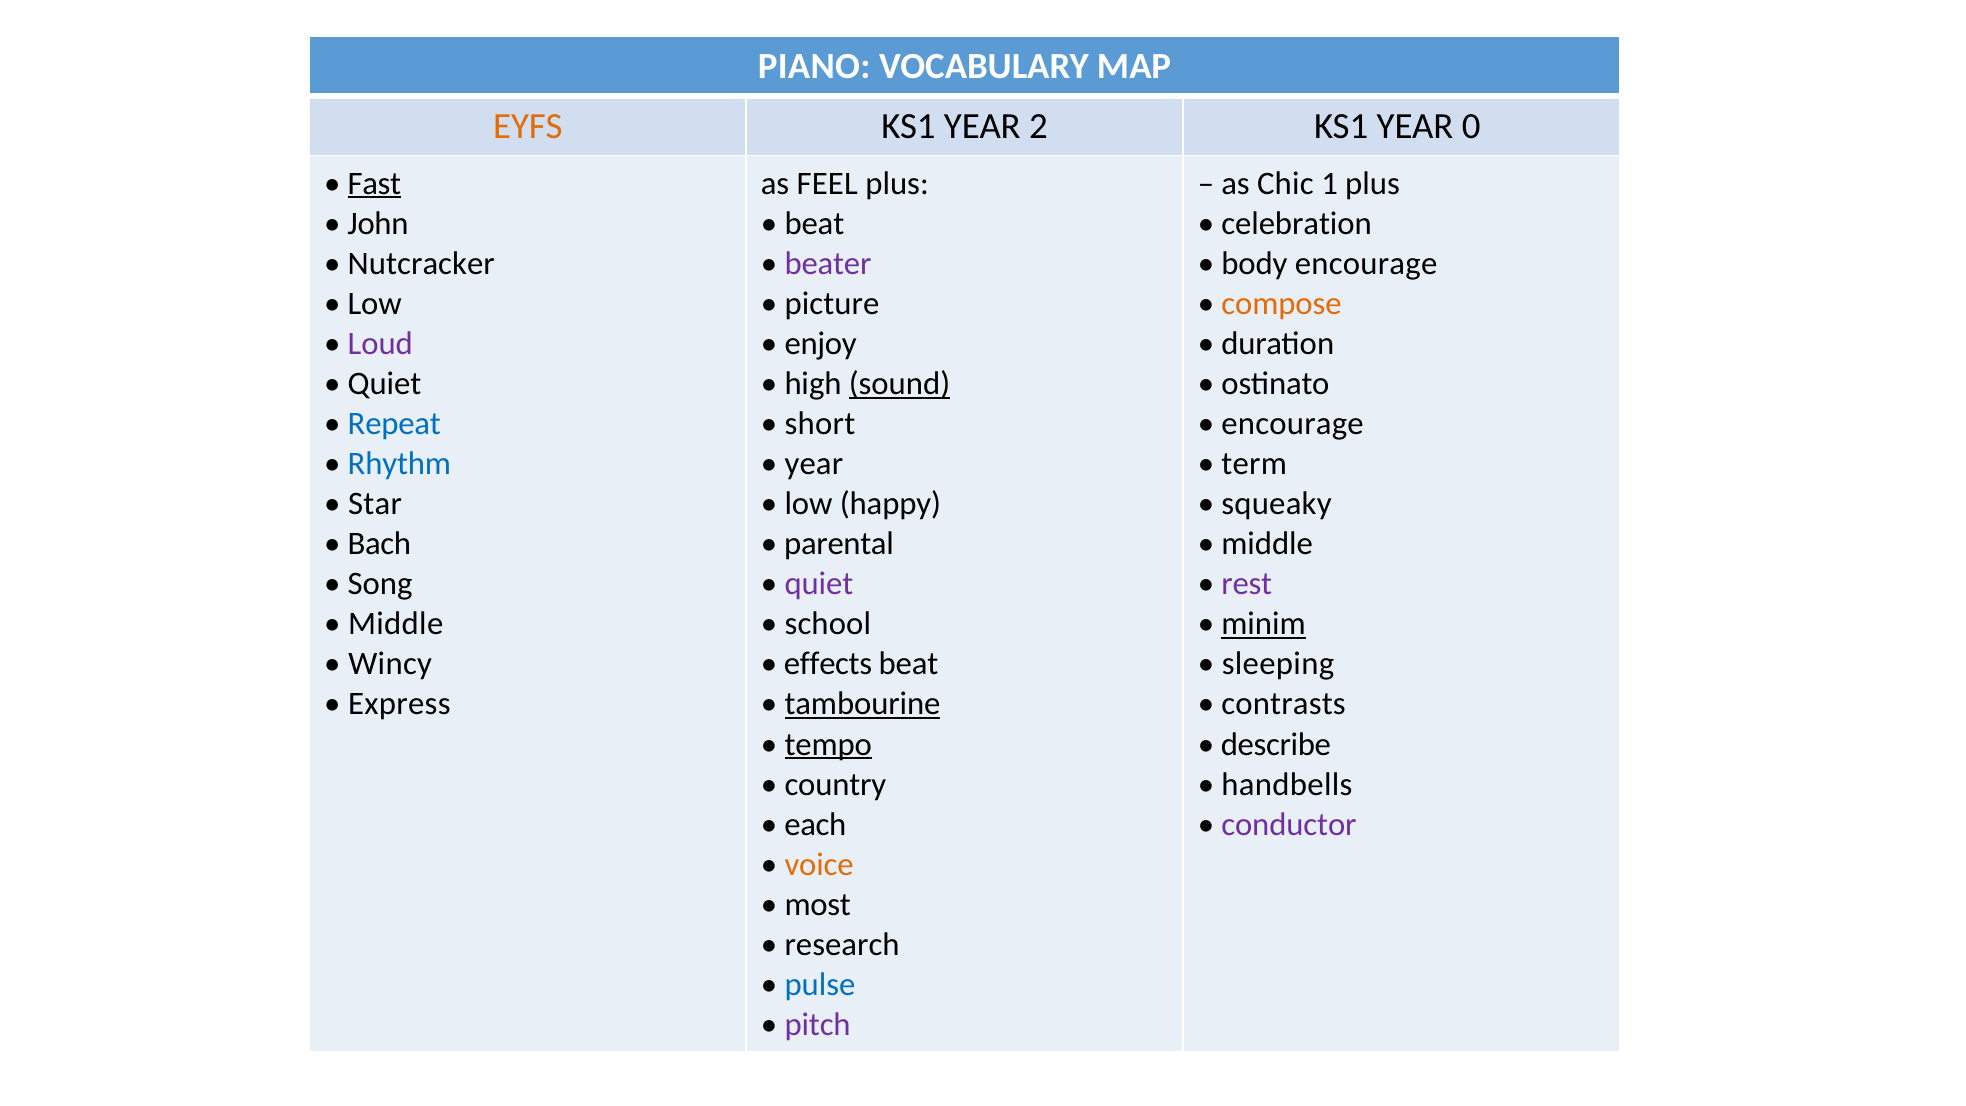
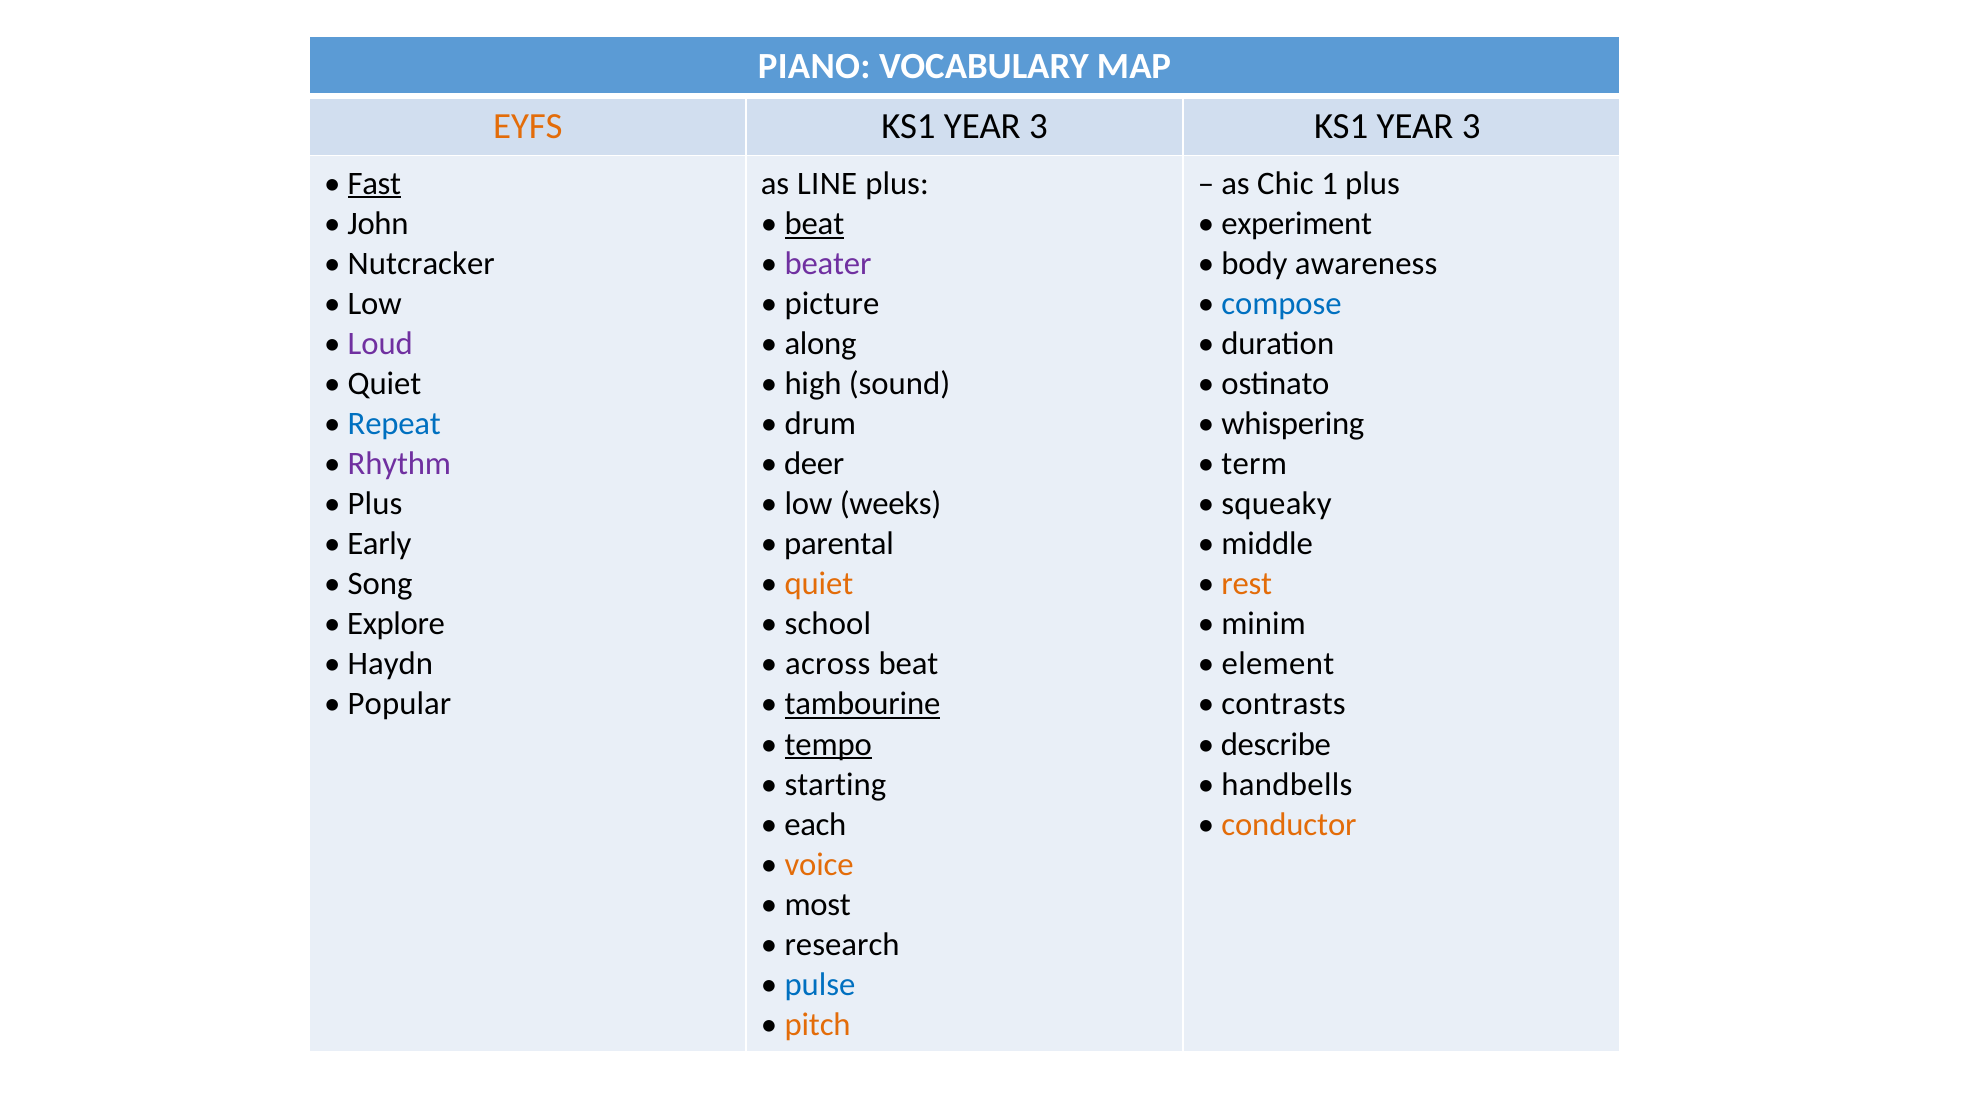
2 at (1038, 126): 2 -> 3
0 at (1471, 126): 0 -> 3
FEEL: FEEL -> LINE
beat at (814, 223) underline: none -> present
celebration: celebration -> experiment
body encourage: encourage -> awareness
compose colour: orange -> blue
enjoy: enjoy -> along
sound underline: present -> none
short: short -> drum
encourage at (1293, 424): encourage -> whispering
Rhythm colour: blue -> purple
year at (814, 464): year -> deer
Star at (375, 504): Star -> Plus
happy: happy -> weeks
Bach: Bach -> Early
quiet at (819, 584) colour: purple -> orange
rest colour: purple -> orange
Middle at (396, 624): Middle -> Explore
minim underline: present -> none
Wincy: Wincy -> Haydn
effects: effects -> across
sleeping: sleeping -> element
Express: Express -> Popular
country: country -> starting
conductor colour: purple -> orange
pitch colour: purple -> orange
